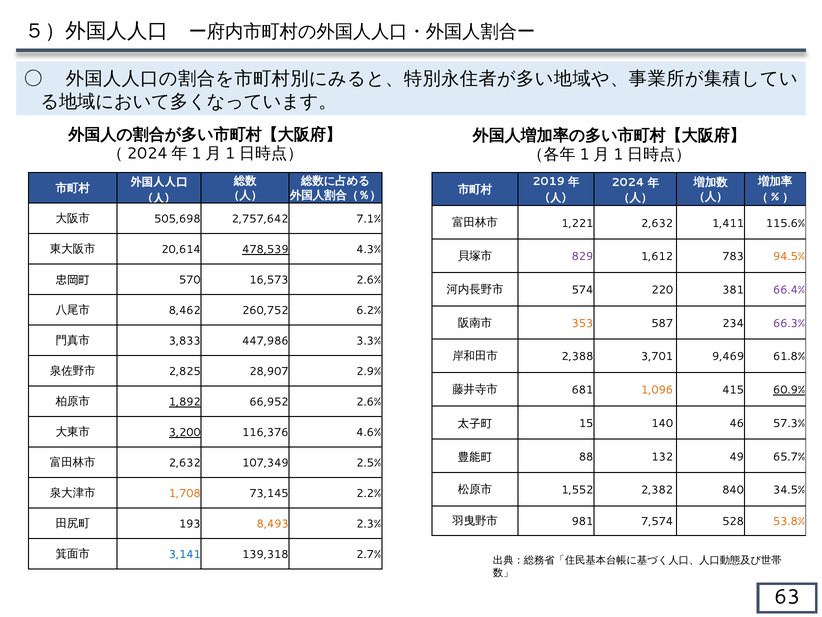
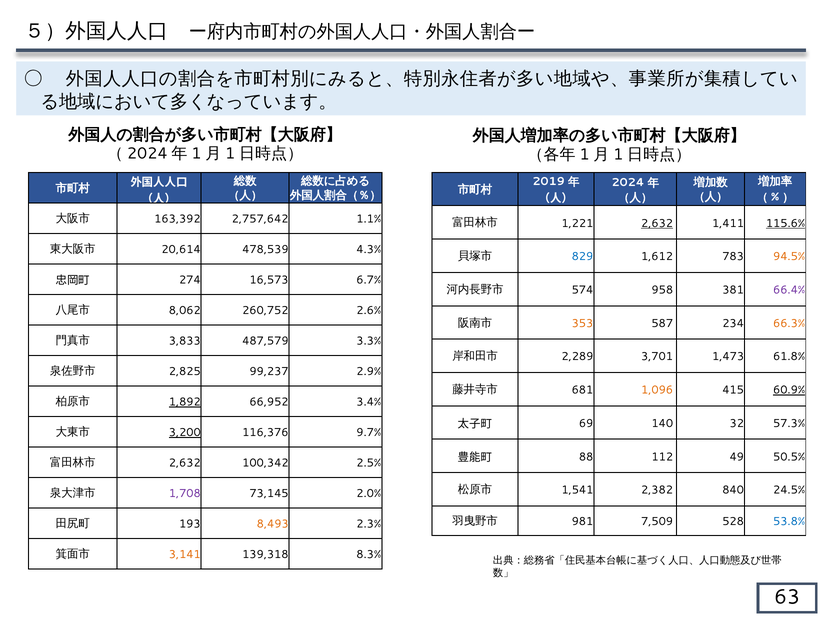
505,698: 505,698 -> 163,392
7.1%: 7.1% -> 1.1%
2,632 at (657, 223) underline: none -> present
115.6% underline: none -> present
478,539 underline: present -> none
829 colour: purple -> blue
570: 570 -> 274
16,573 2.6%: 2.6% -> 6.7%
220: 220 -> 958
8,462: 8,462 -> 8,062
6.2%: 6.2% -> 2.6%
66.3% colour: purple -> orange
447,986: 447,986 -> 487,579
2,388: 2,388 -> 2,289
9,469: 9,469 -> 1,473
28,907: 28,907 -> 99,237
66,952 2.6%: 2.6% -> 3.4%
15: 15 -> 69
46: 46 -> 32
4.6%: 4.6% -> 9.7%
132: 132 -> 112
65.7%: 65.7% -> 50.5%
107,349: 107,349 -> 100,342
1,552: 1,552 -> 1,541
34.5%: 34.5% -> 24.5%
1,708 colour: orange -> purple
2.2%: 2.2% -> 2.0%
7,574: 7,574 -> 7,509
53.8% colour: orange -> blue
3,141 colour: blue -> orange
2.7%: 2.7% -> 8.3%
